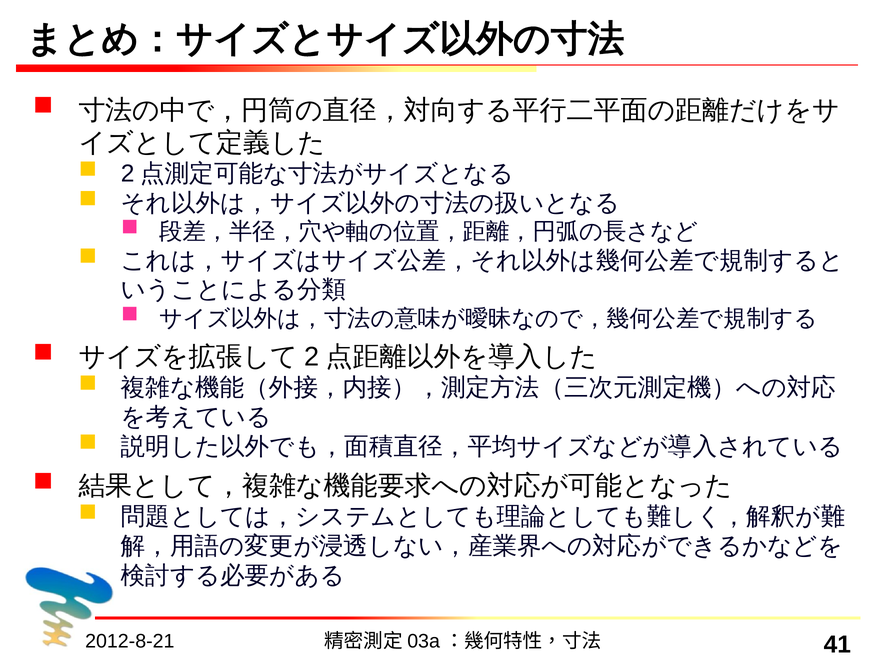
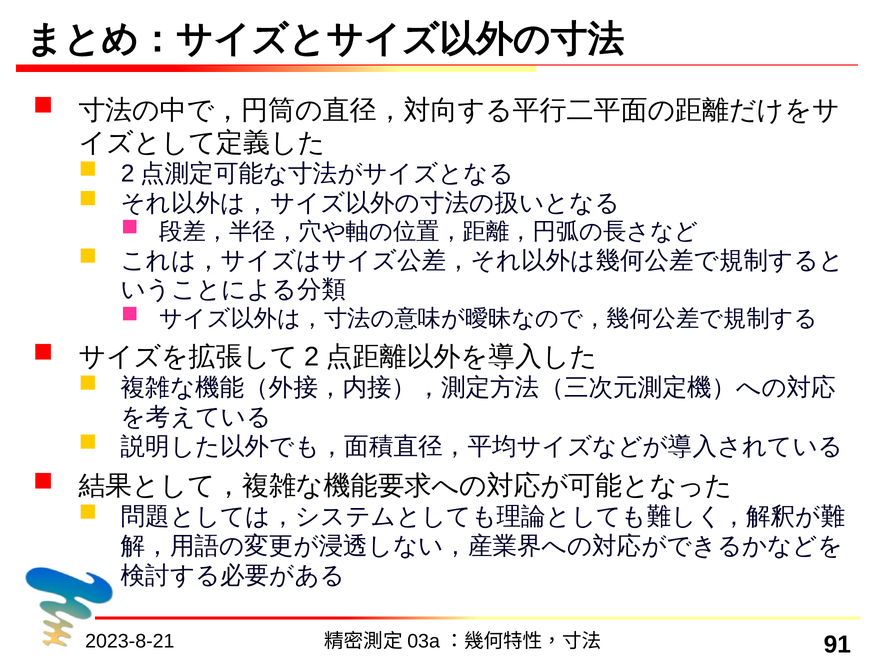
2012-8-21: 2012-8-21 -> 2023-8-21
41: 41 -> 91
